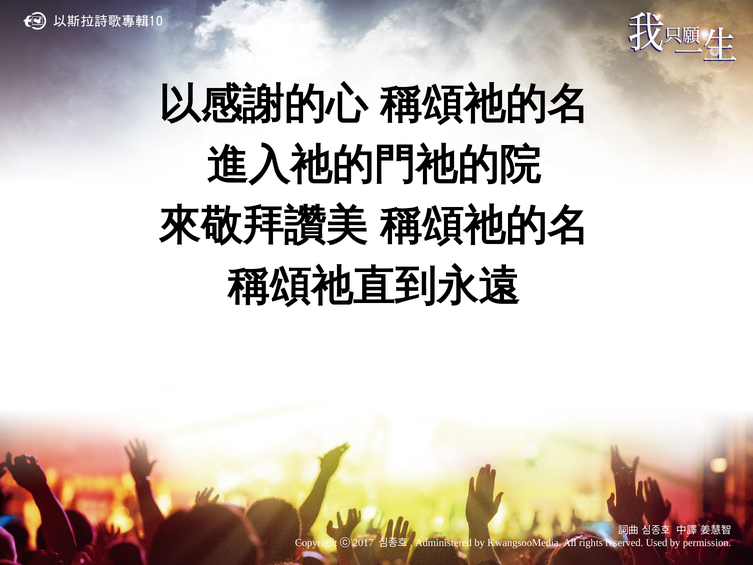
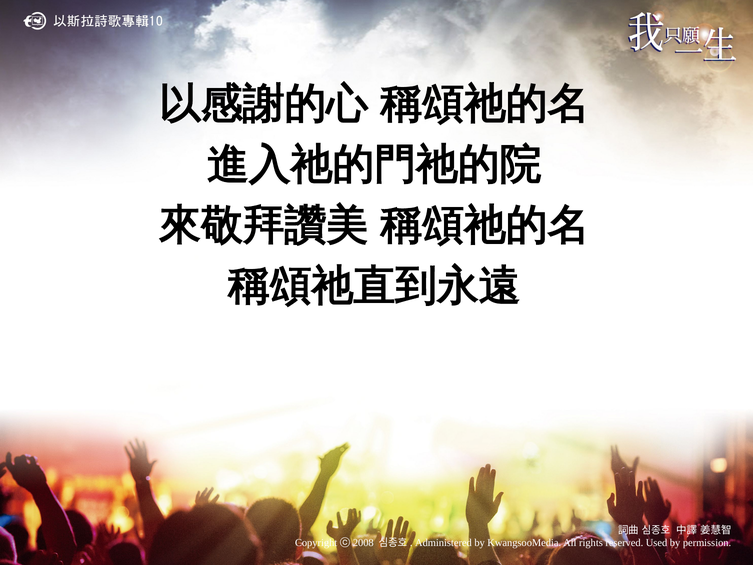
2017: 2017 -> 2008
